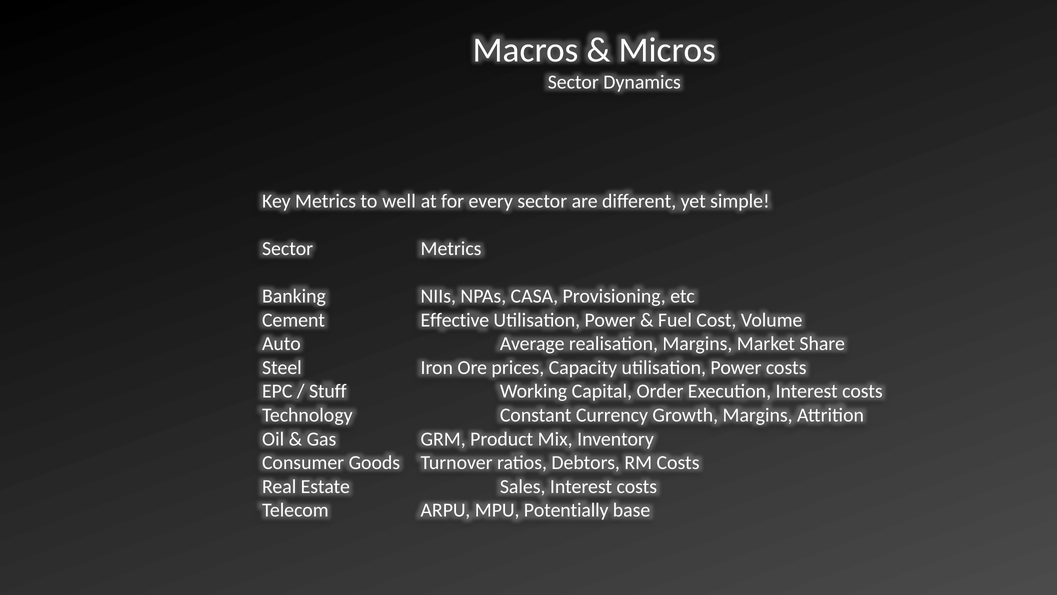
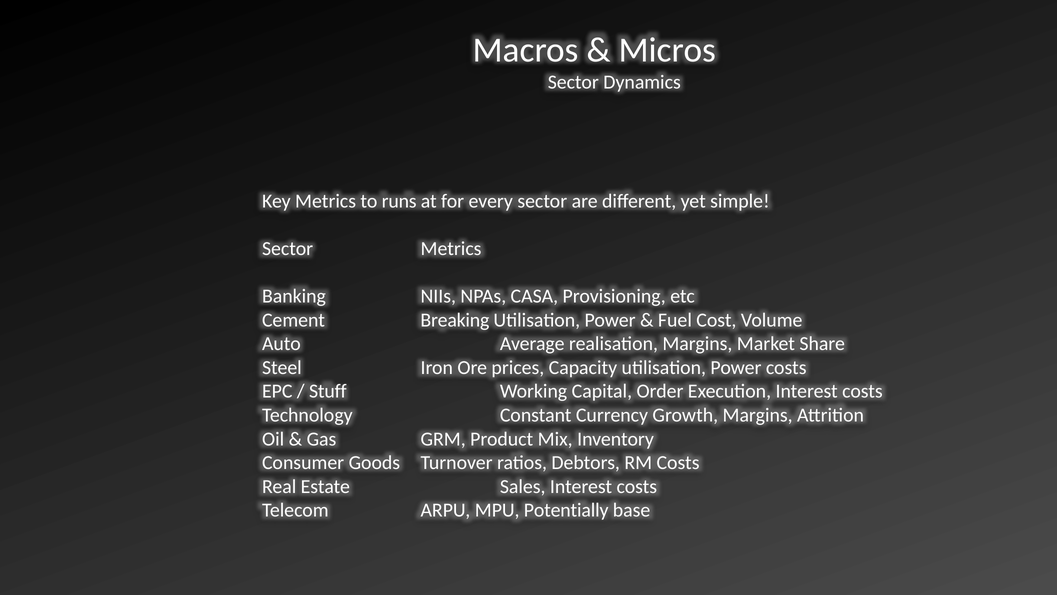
well: well -> runs
Effective: Effective -> Breaking
